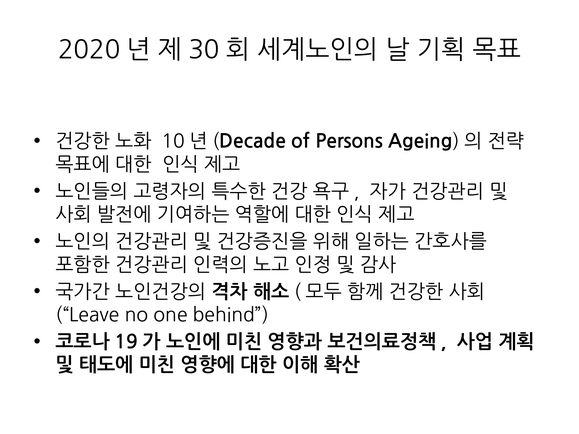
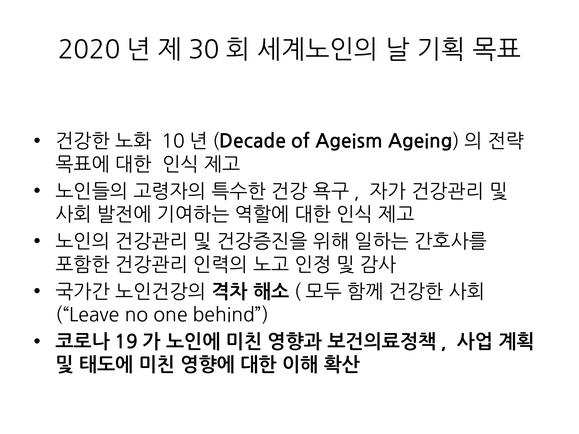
Persons: Persons -> Ageism
